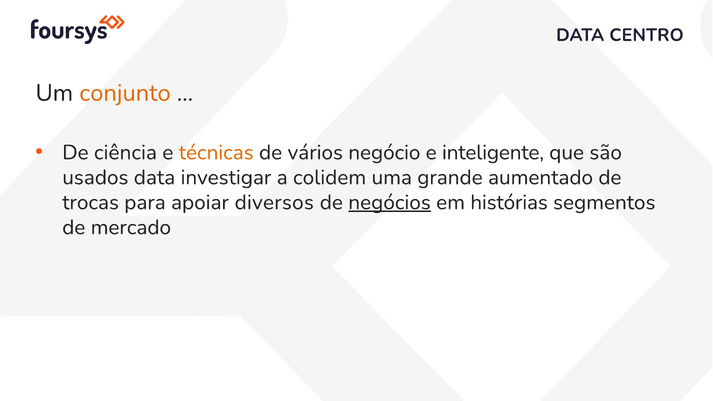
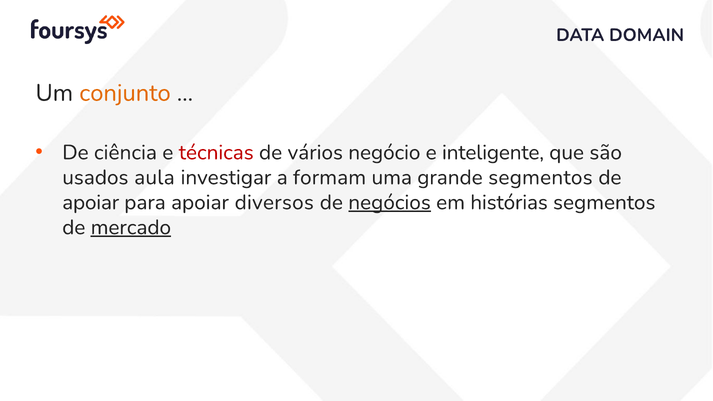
CENTRO: CENTRO -> DOMAIN
técnicas colour: orange -> red
usados data: data -> aula
colidem: colidem -> formam
grande aumentado: aumentado -> segmentos
trocas at (91, 202): trocas -> apoiar
mercado underline: none -> present
